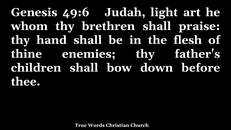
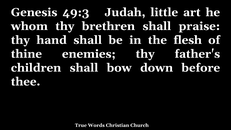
49:6: 49:6 -> 49:3
light: light -> little
